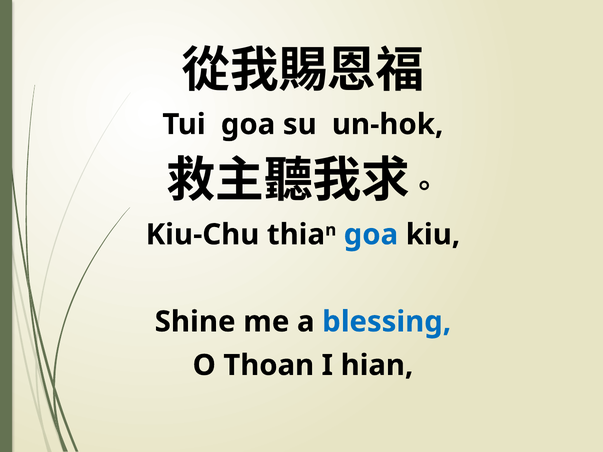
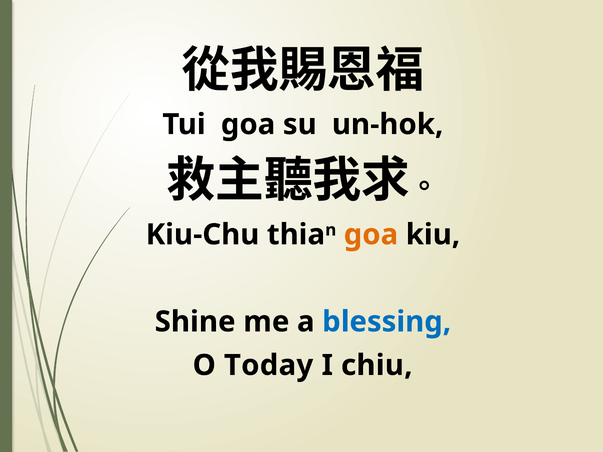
goa at (371, 235) colour: blue -> orange
Thoan: Thoan -> Today
hian: hian -> chiu
